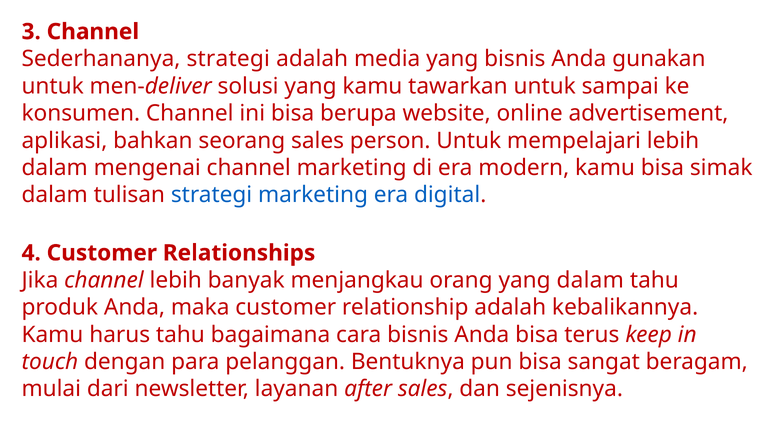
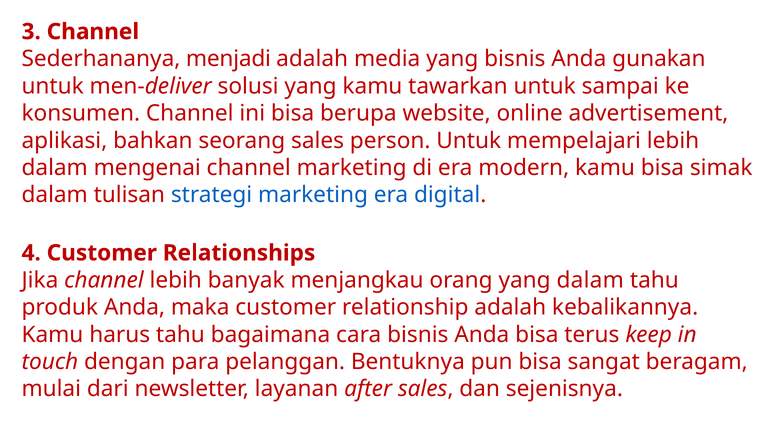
Sederhananya strategi: strategi -> menjadi
